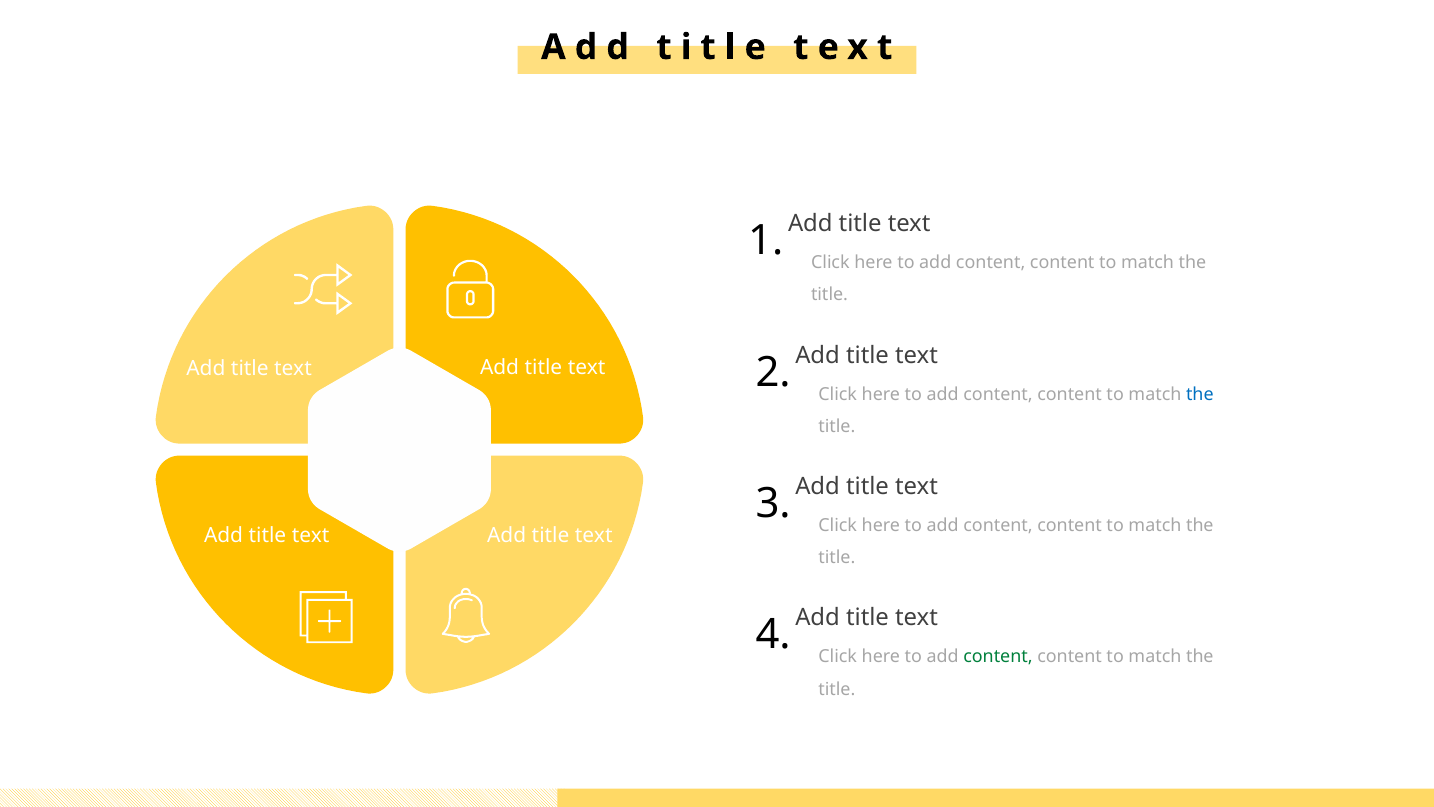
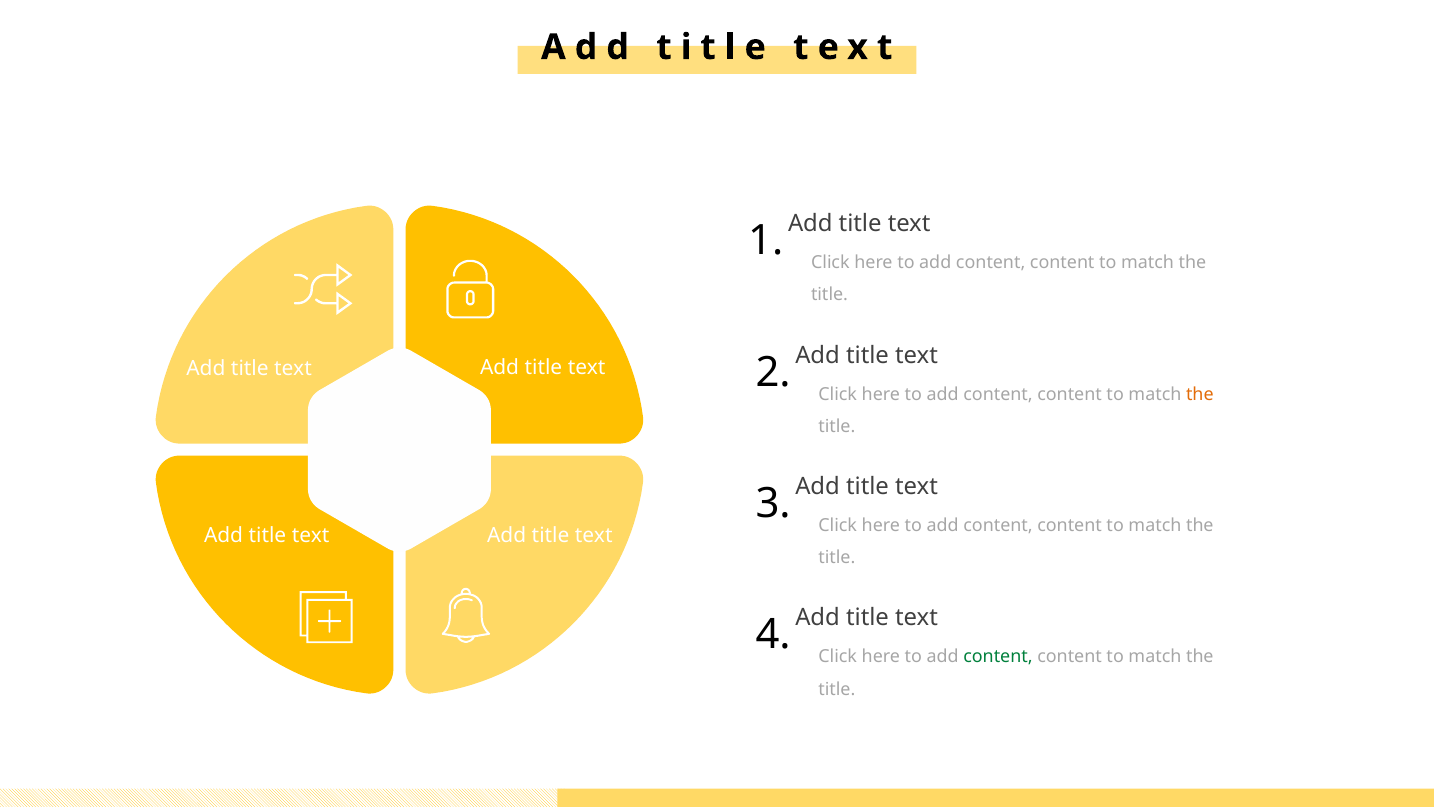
the at (1200, 394) colour: blue -> orange
